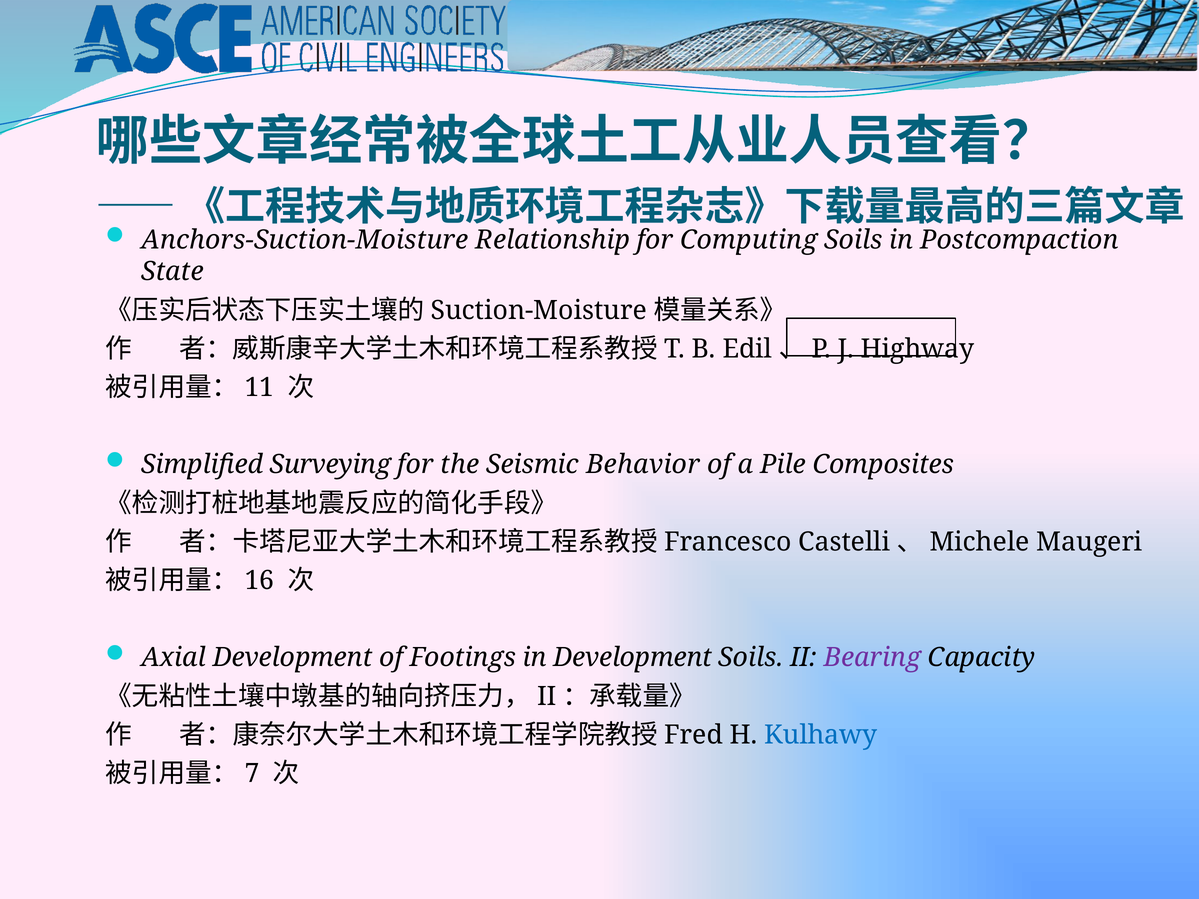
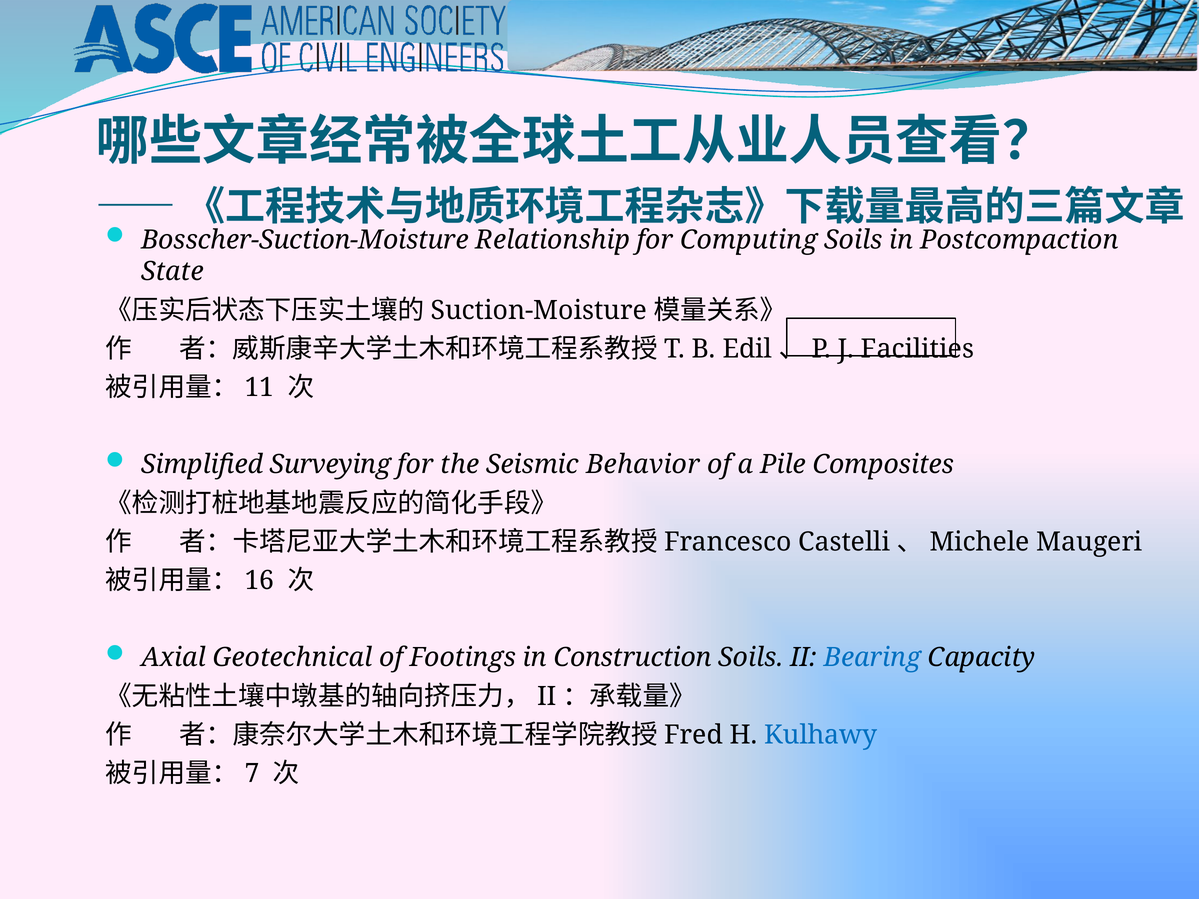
Anchors-Suction-Moisture: Anchors-Suction-Moisture -> Bosscher-Suction-Moisture
Highway: Highway -> Facilities
Axial Development: Development -> Geotechnical
in Development: Development -> Construction
Bearing colour: purple -> blue
